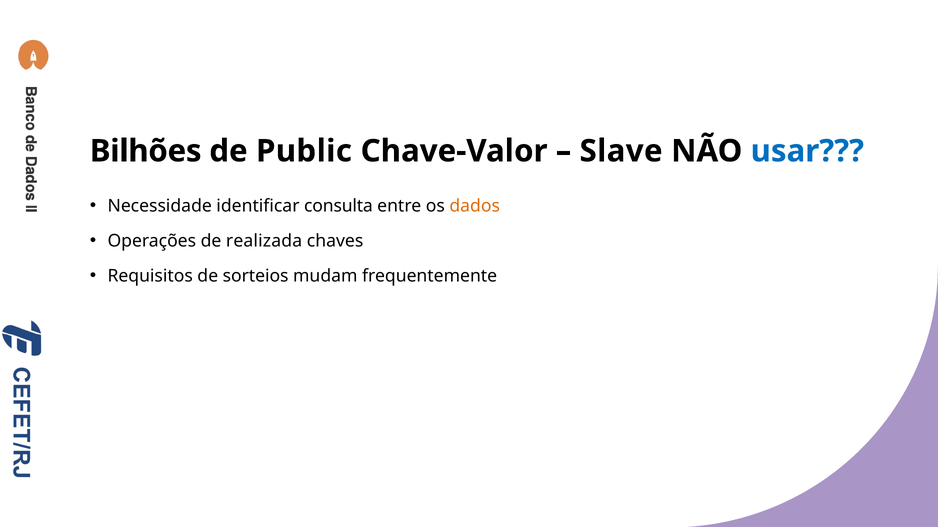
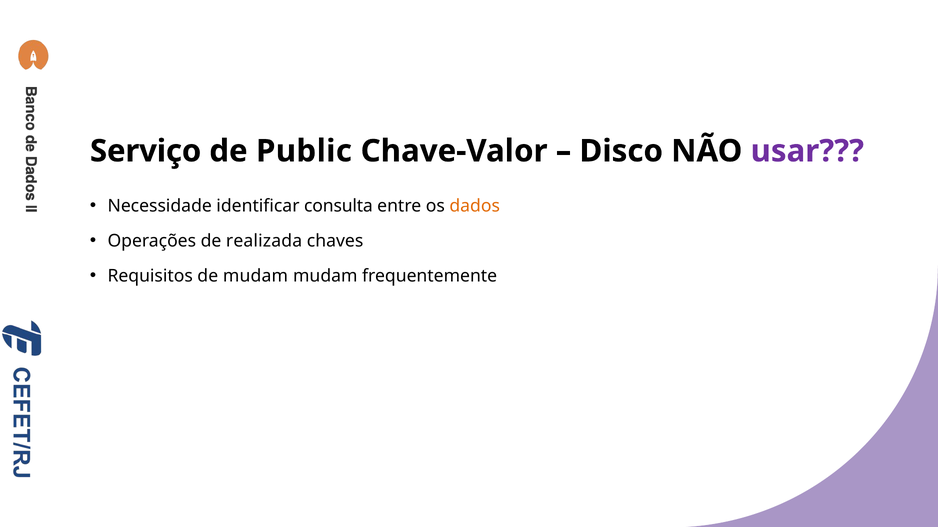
Bilhões: Bilhões -> Serviço
Slave: Slave -> Disco
usar colour: blue -> purple
de sorteios: sorteios -> mudam
